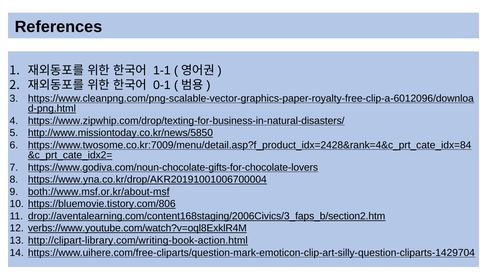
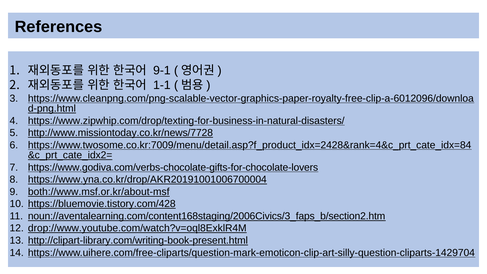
1-1: 1-1 -> 9-1
0-1: 0-1 -> 1-1
http://www.missiontoday.co.kr/news/5850: http://www.missiontoday.co.kr/news/5850 -> http://www.missiontoday.co.kr/news/7728
https://www.godiva.com/noun-chocolate-gifts-for-chocolate-lovers: https://www.godiva.com/noun-chocolate-gifts-for-chocolate-lovers -> https://www.godiva.com/verbs-chocolate-gifts-for-chocolate-lovers
https://bluemovie.tistory.com/806: https://bluemovie.tistory.com/806 -> https://bluemovie.tistory.com/428
drop://aventalearning.com/content168staging/2006Civics/3_faps_b/section2.htm: drop://aventalearning.com/content168staging/2006Civics/3_faps_b/section2.htm -> noun://aventalearning.com/content168staging/2006Civics/3_faps_b/section2.htm
verbs://www.youtube.com/watch?v=oql8ExklR4M: verbs://www.youtube.com/watch?v=oql8ExklR4M -> drop://www.youtube.com/watch?v=oql8ExklR4M
http://clipart-library.com/writing-book-action.html: http://clipart-library.com/writing-book-action.html -> http://clipart-library.com/writing-book-present.html
